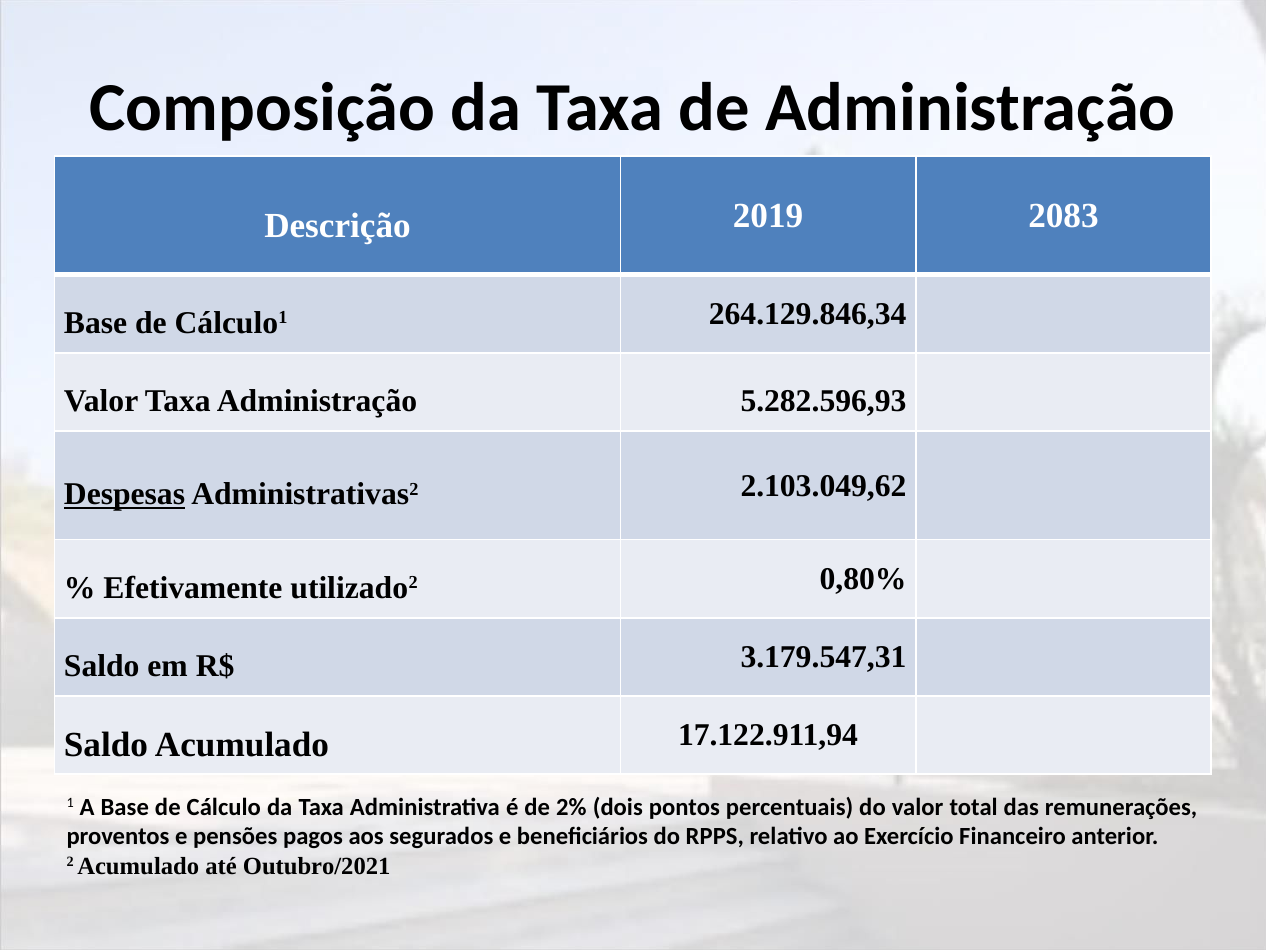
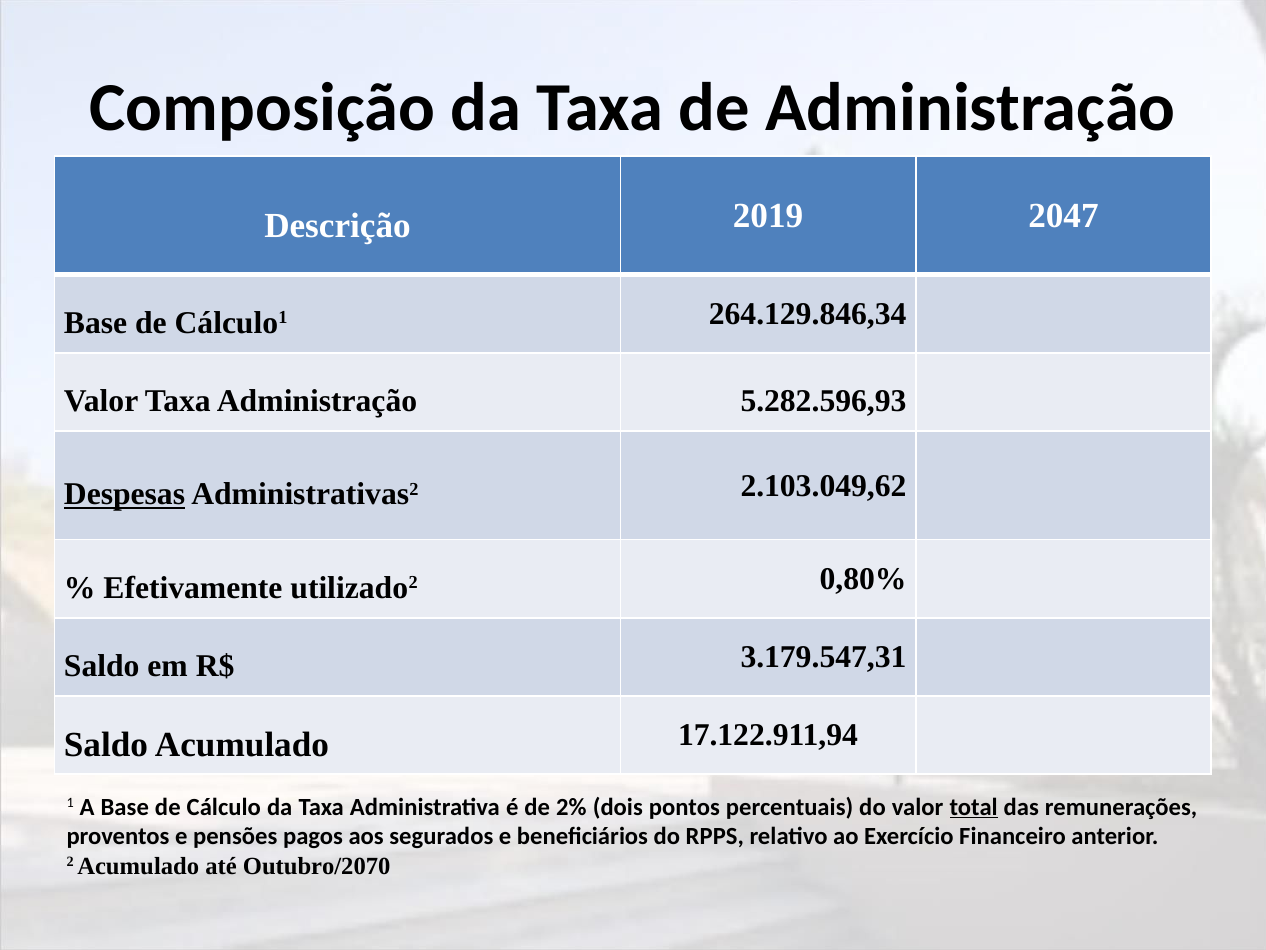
2083: 2083 -> 2047
total underline: none -> present
Outubro/2021: Outubro/2021 -> Outubro/2070
